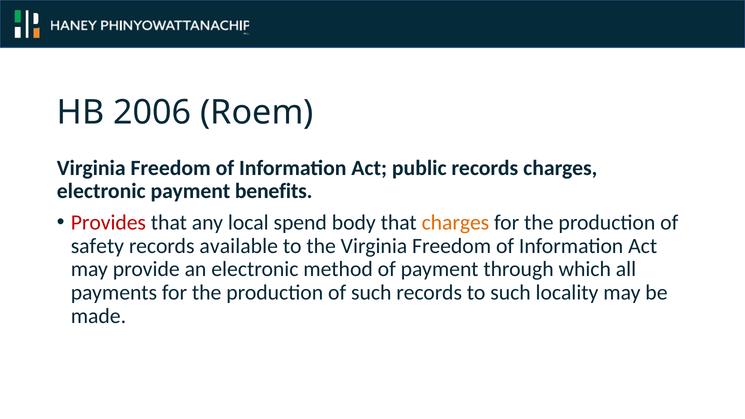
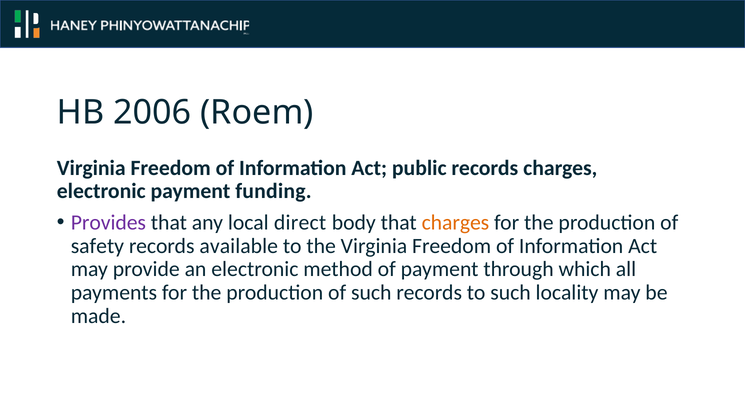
benefits: benefits -> funding
Provides colour: red -> purple
spend: spend -> direct
